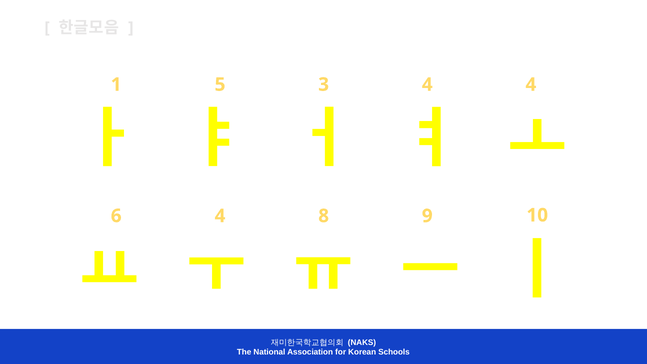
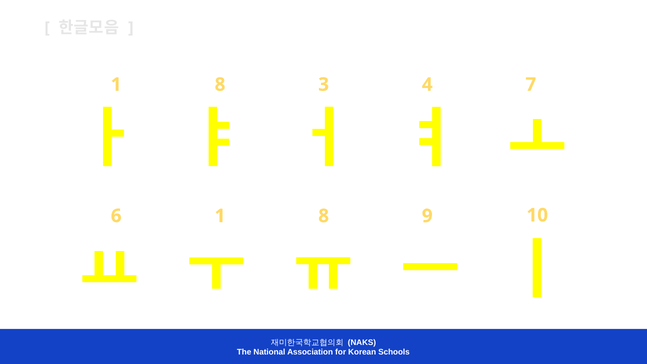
5 at (220, 85): 5 -> 8
4 4: 4 -> 7
6 4: 4 -> 1
